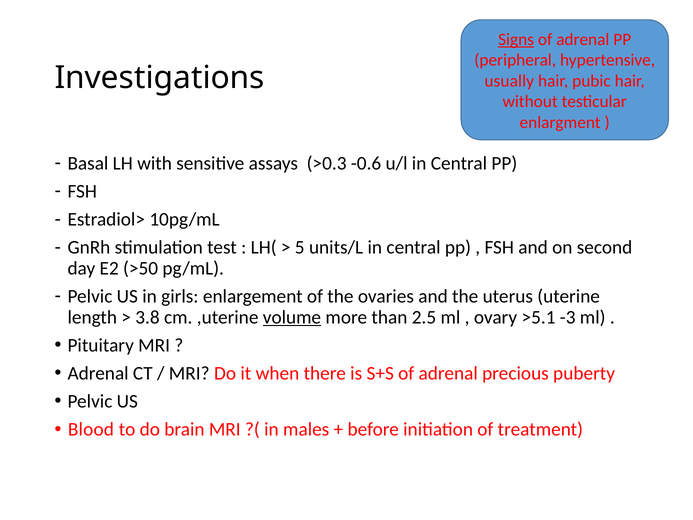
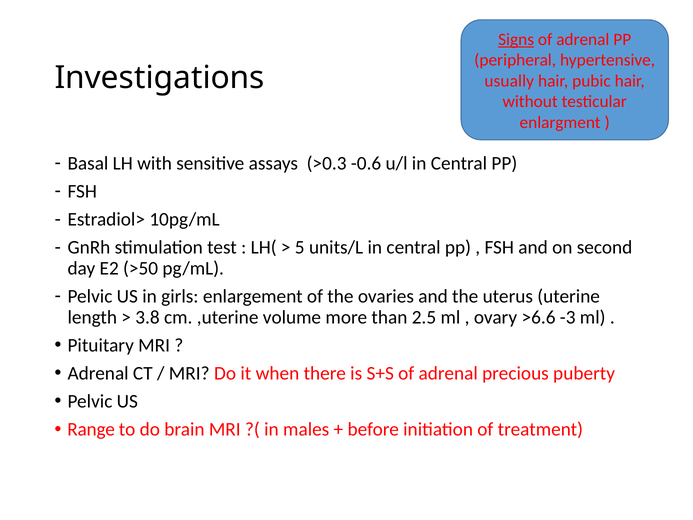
volume underline: present -> none
>5.1: >5.1 -> >6.6
Blood: Blood -> Range
